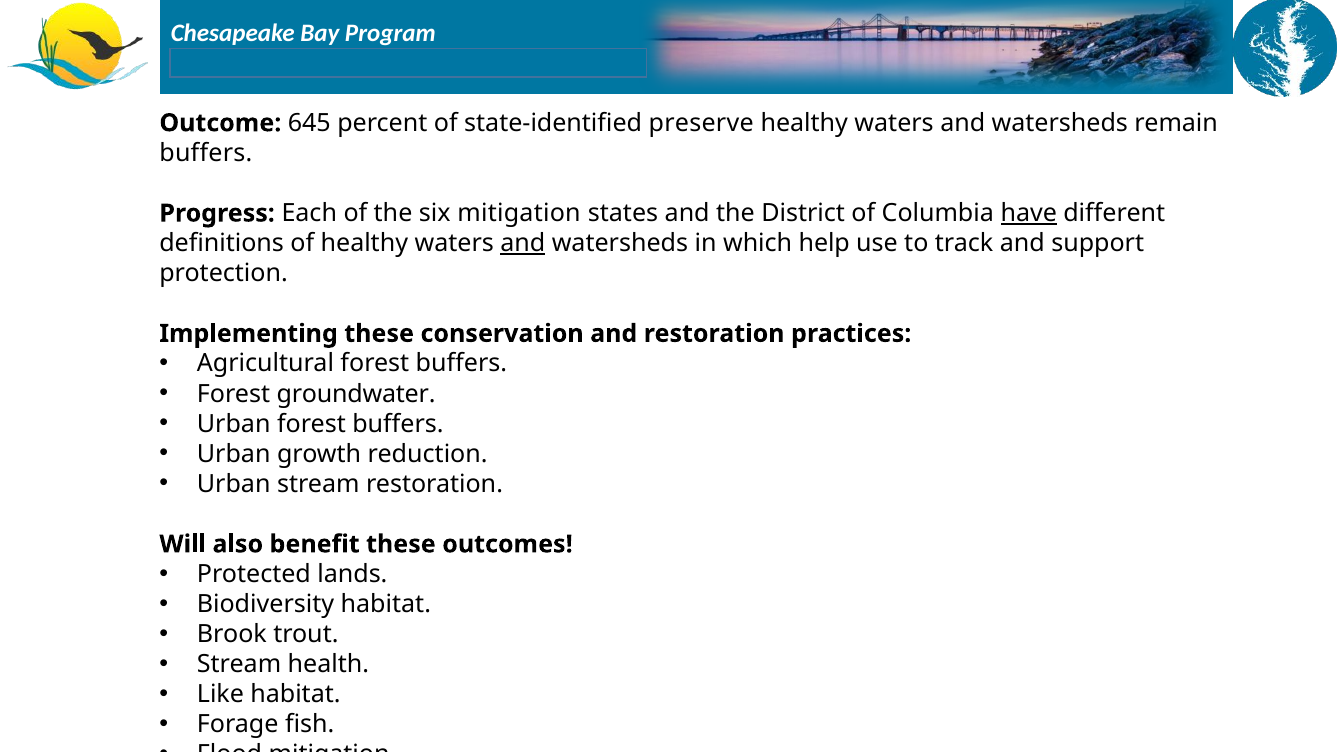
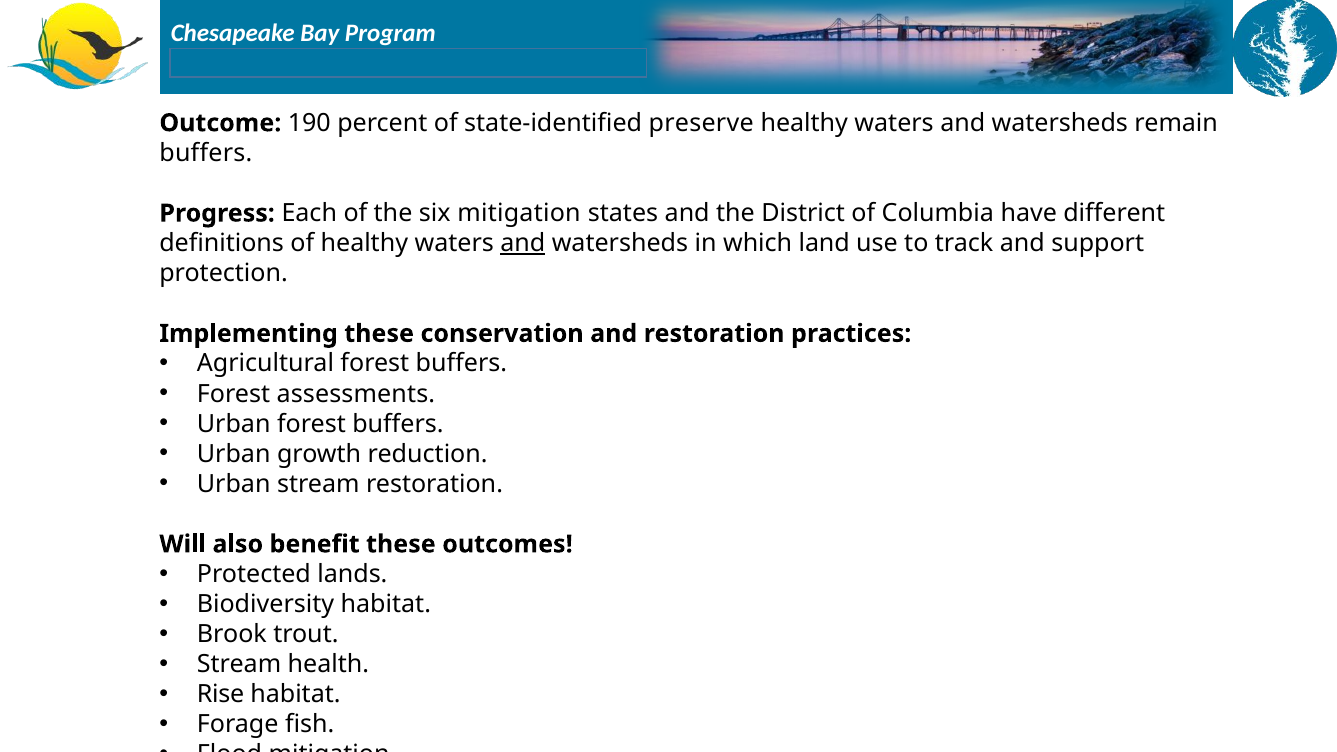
645: 645 -> 190
have underline: present -> none
help: help -> land
groundwater: groundwater -> assessments
Like: Like -> Rise
